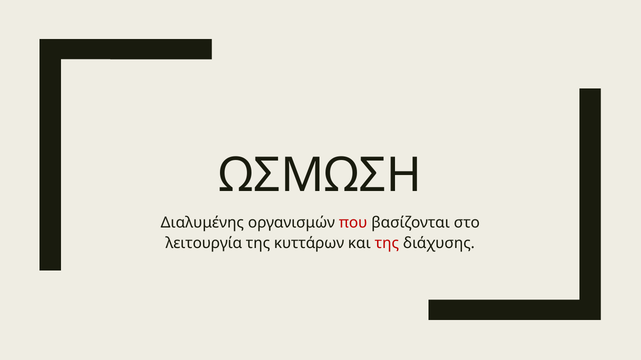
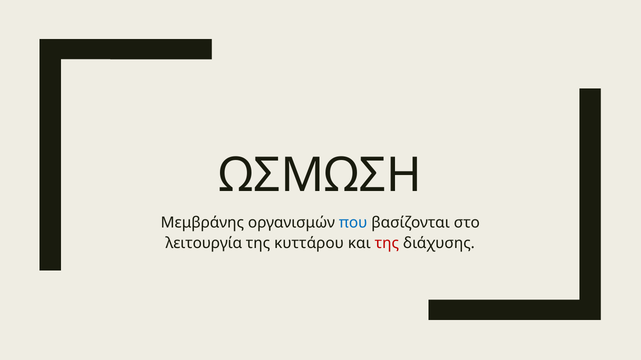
Διαλυμένης: Διαλυμένης -> Μεμβράνης
που colour: red -> blue
κυττάρων: κυττάρων -> κυττάρου
